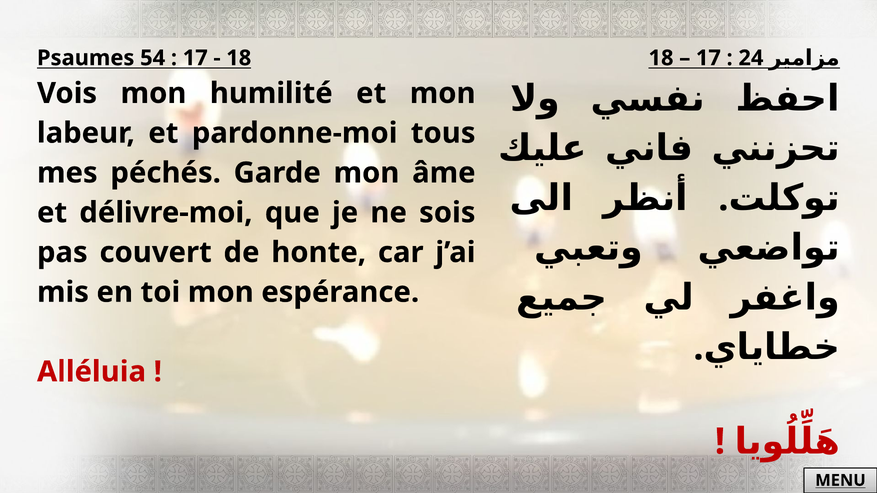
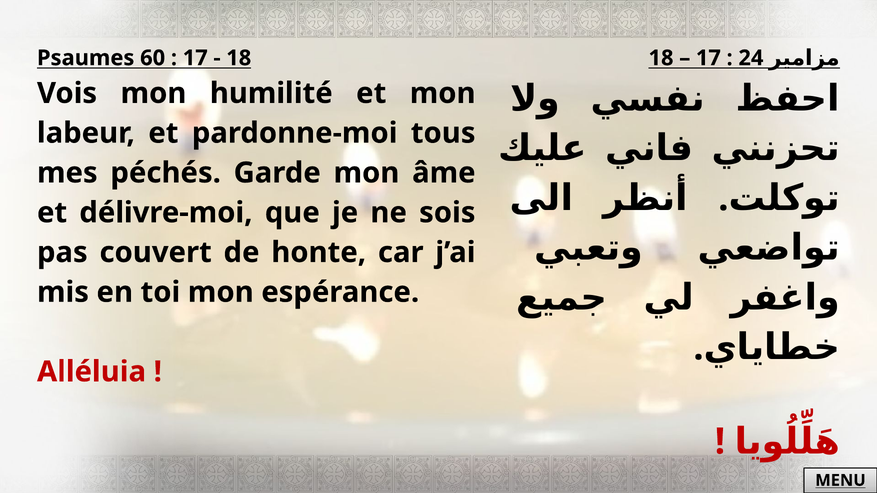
54: 54 -> 60
